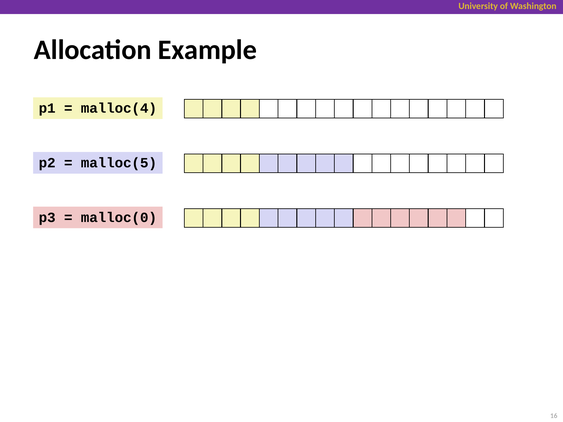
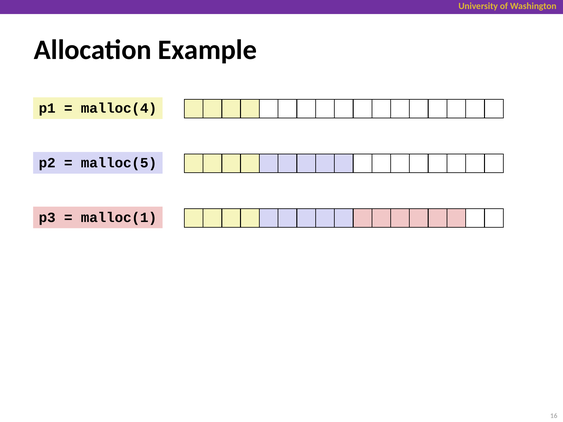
malloc(0: malloc(0 -> malloc(1
